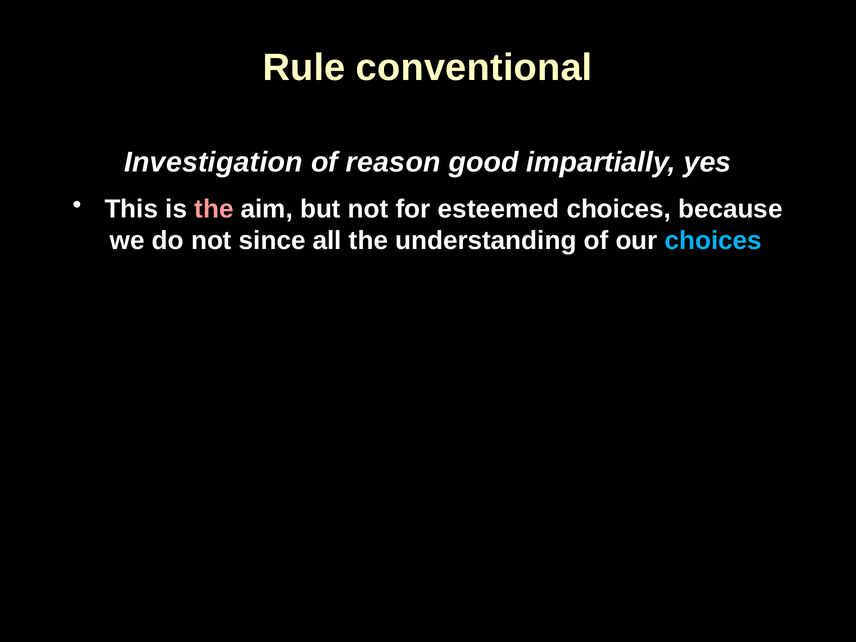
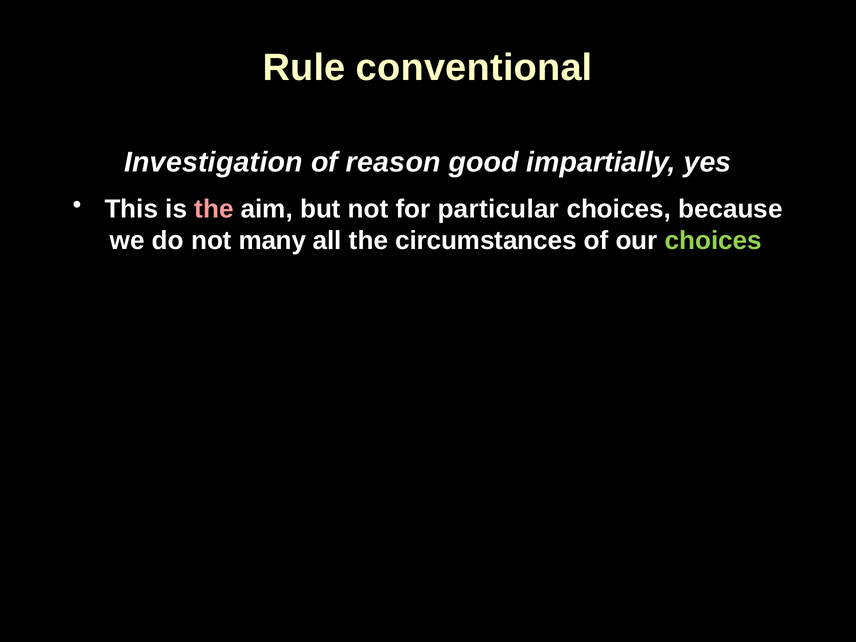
esteemed: esteemed -> particular
since: since -> many
understanding: understanding -> circumstances
choices at (713, 241) colour: light blue -> light green
